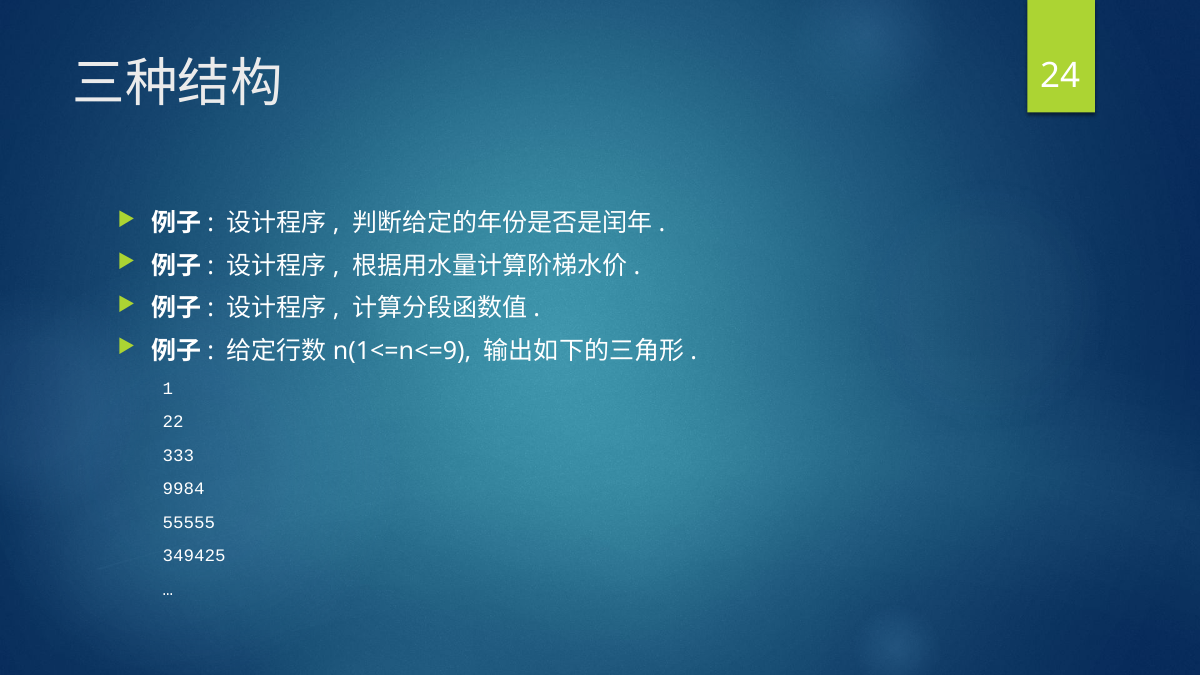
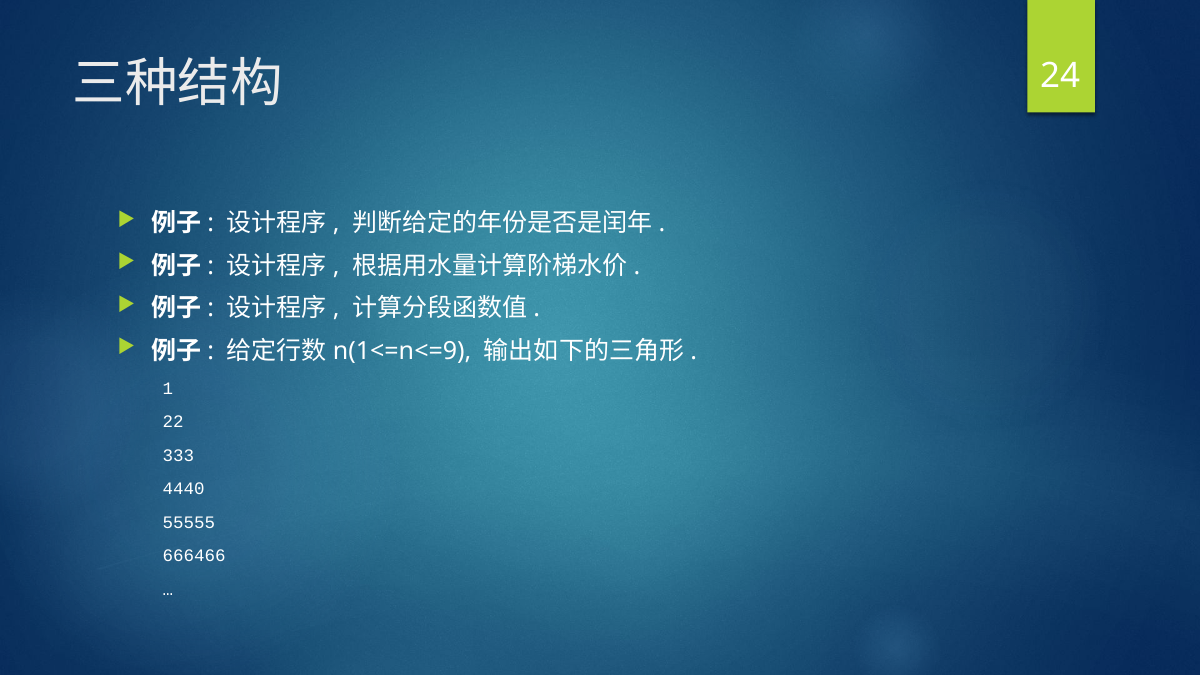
9984: 9984 -> 4440
349425: 349425 -> 666466
